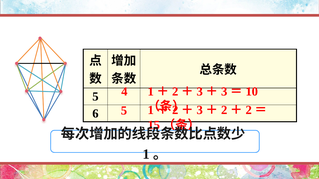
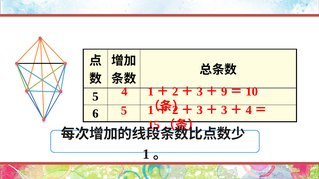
3 at (224, 92): 3 -> 9
2 at (224, 110): 2 -> 3
2 at (249, 110): 2 -> 4
